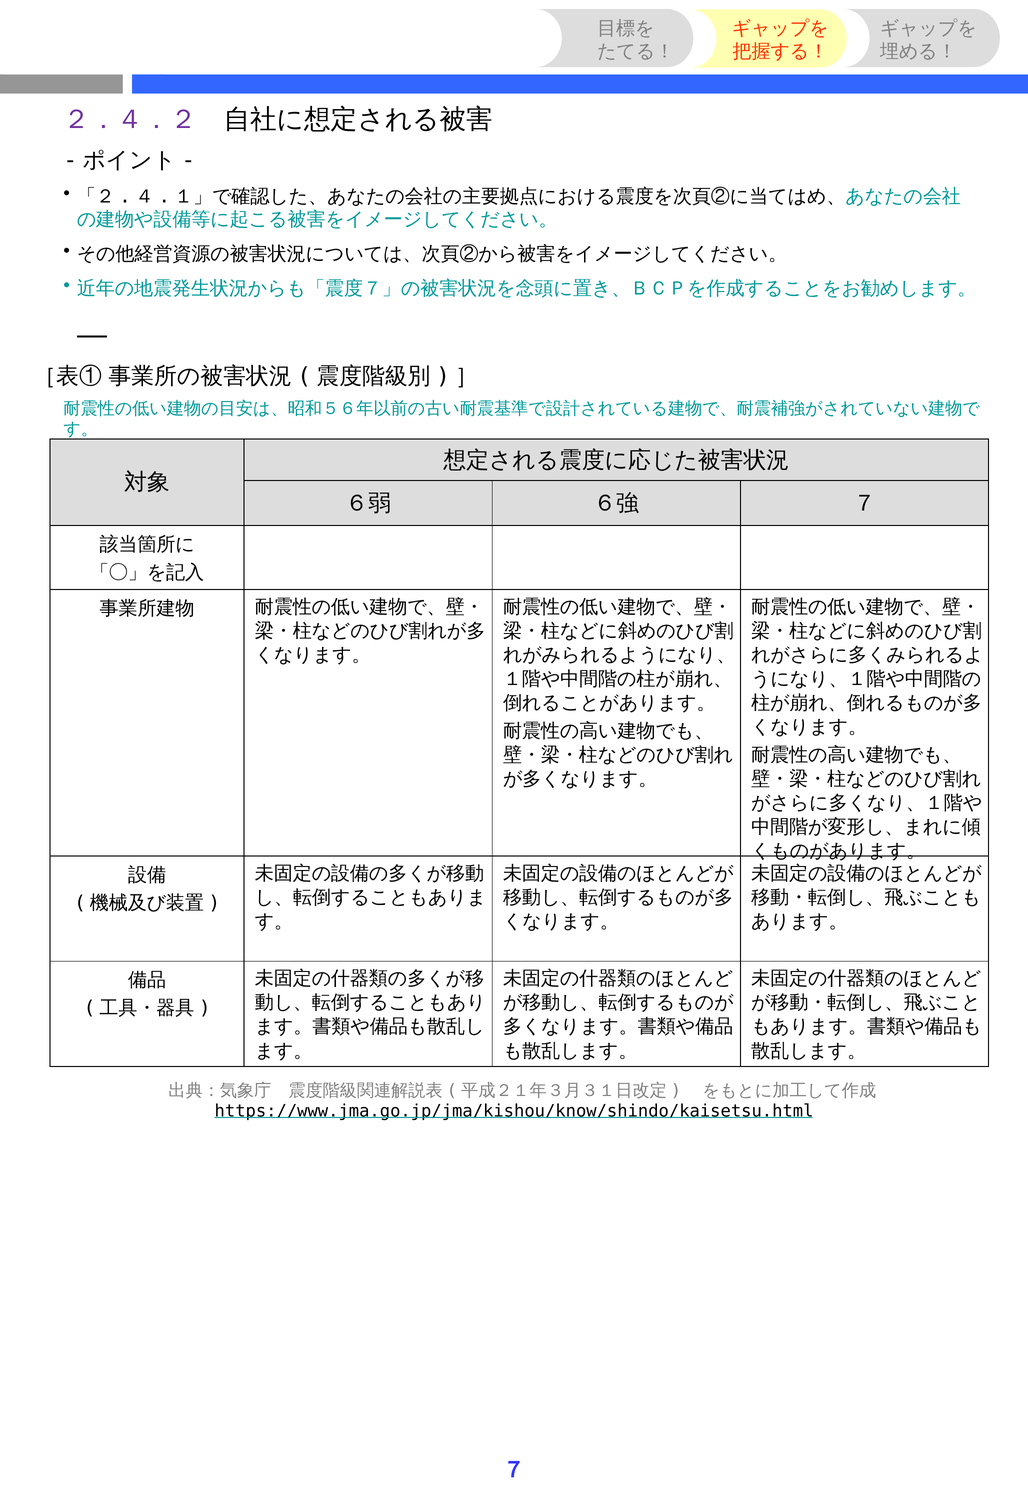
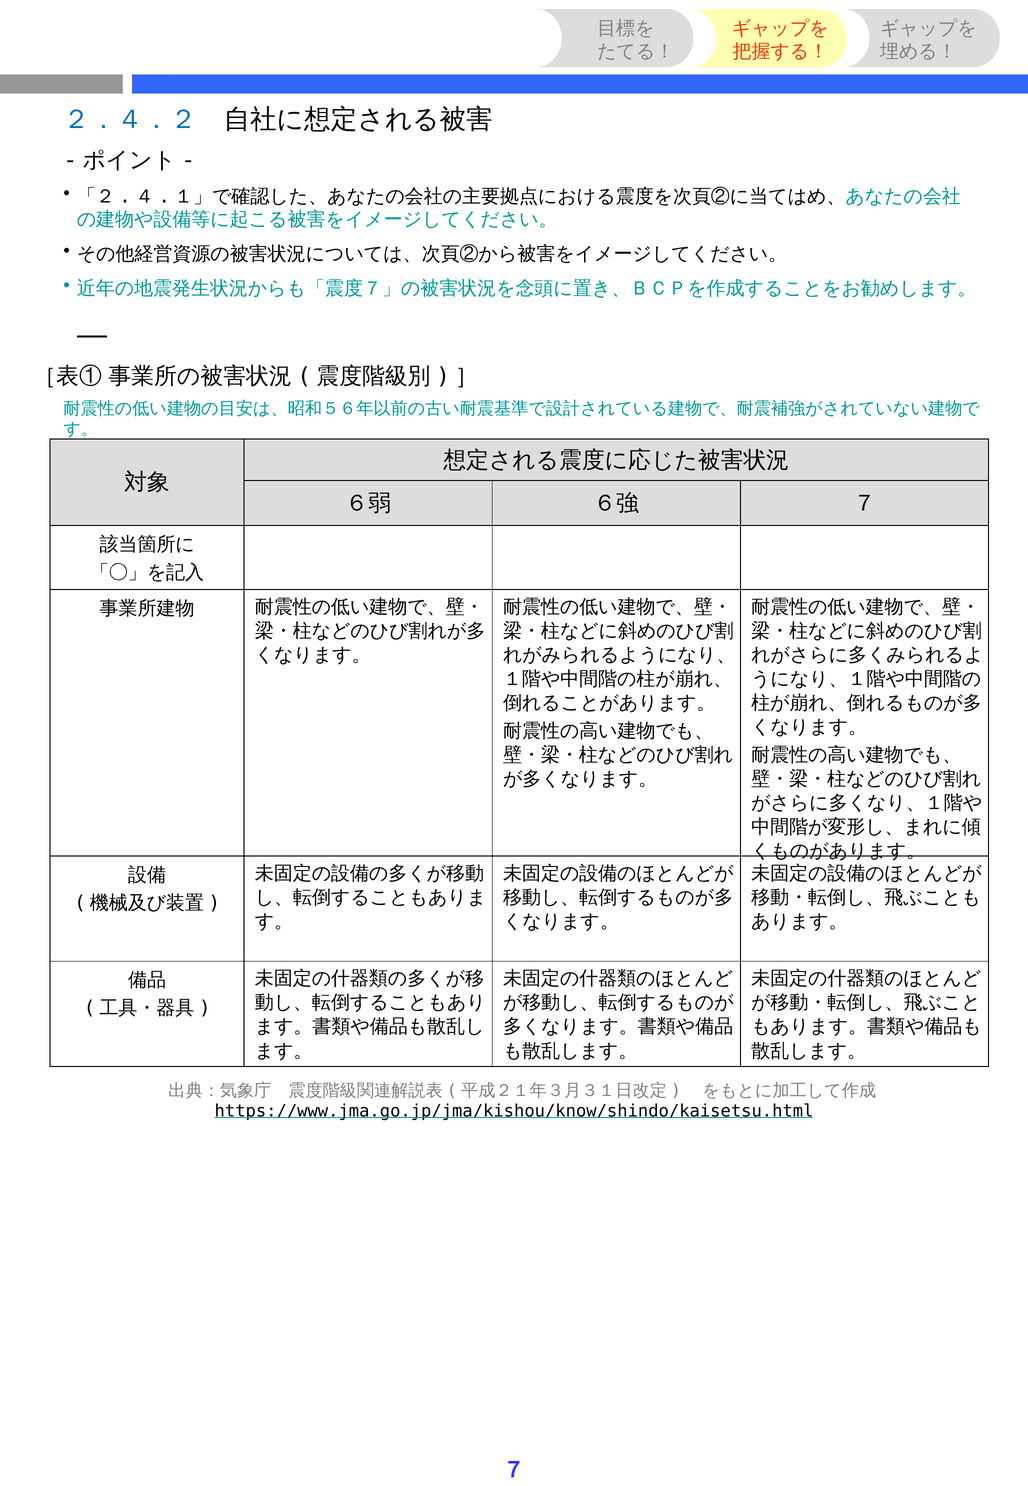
２．４．２ colour: purple -> blue
